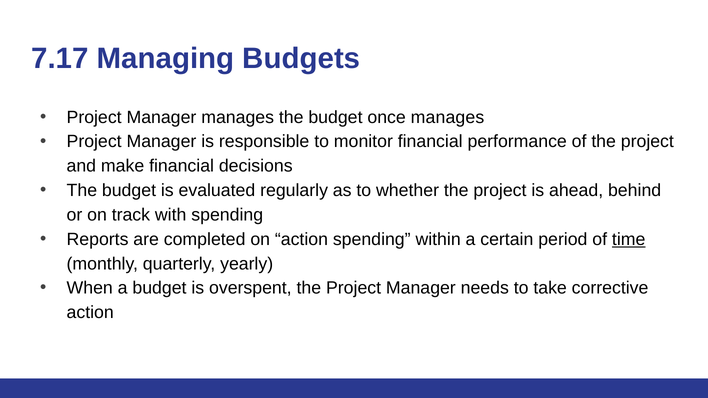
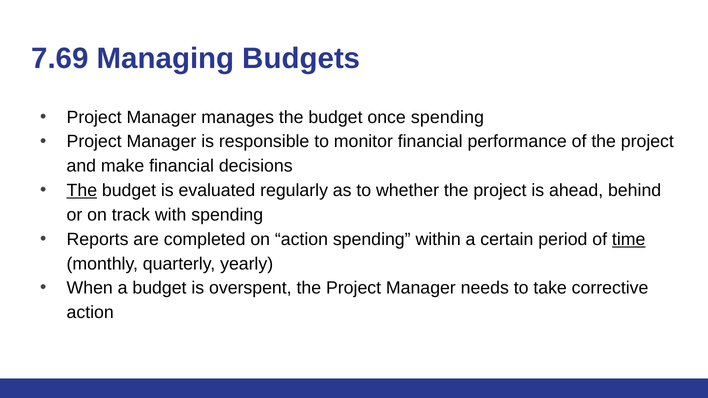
7.17: 7.17 -> 7.69
once manages: manages -> spending
The at (82, 191) underline: none -> present
